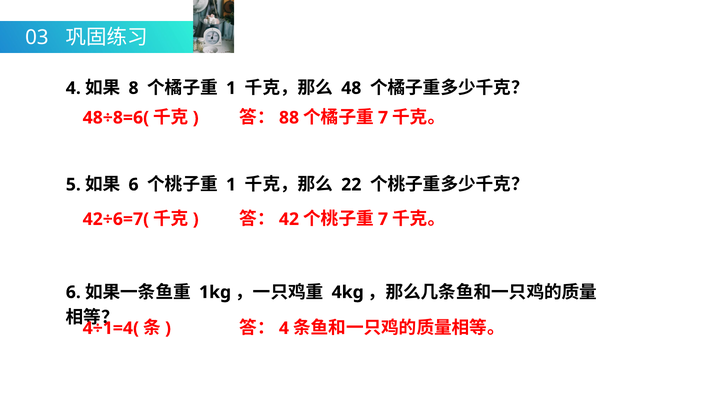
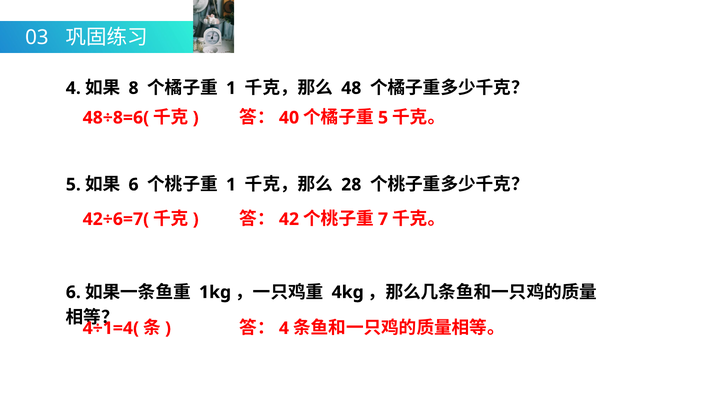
88: 88 -> 40
7 at (383, 118): 7 -> 5
22: 22 -> 28
